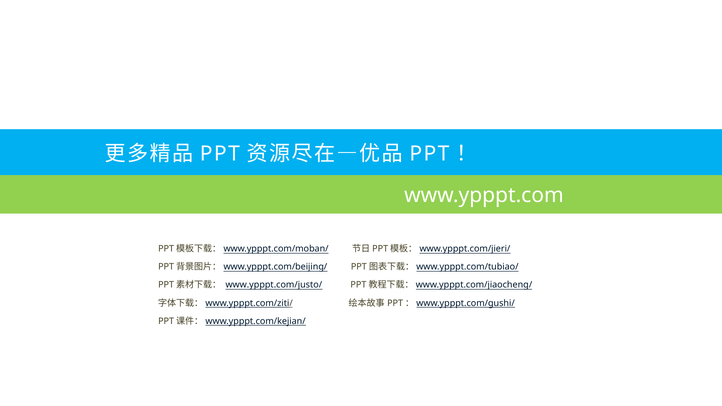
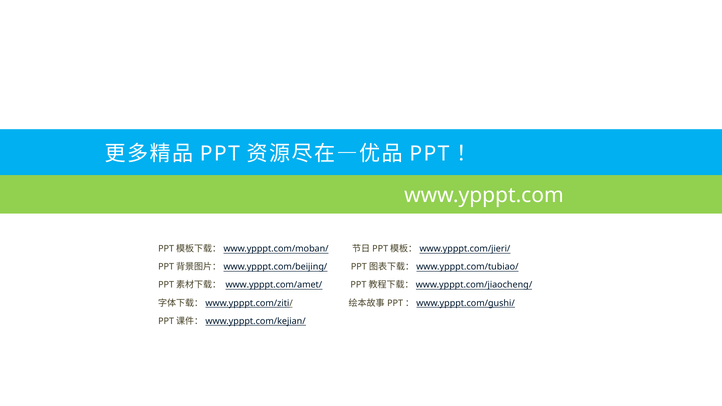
www.ypppt.com/justo/: www.ypppt.com/justo/ -> www.ypppt.com/amet/
